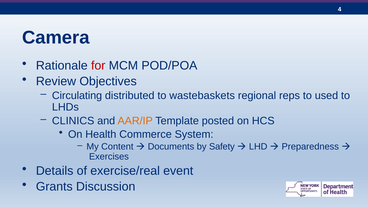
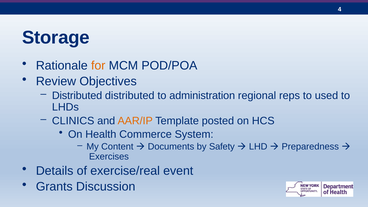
Camera: Camera -> Storage
for colour: red -> orange
Circulating at (77, 96): Circulating -> Distributed
wastebaskets: wastebaskets -> administration
